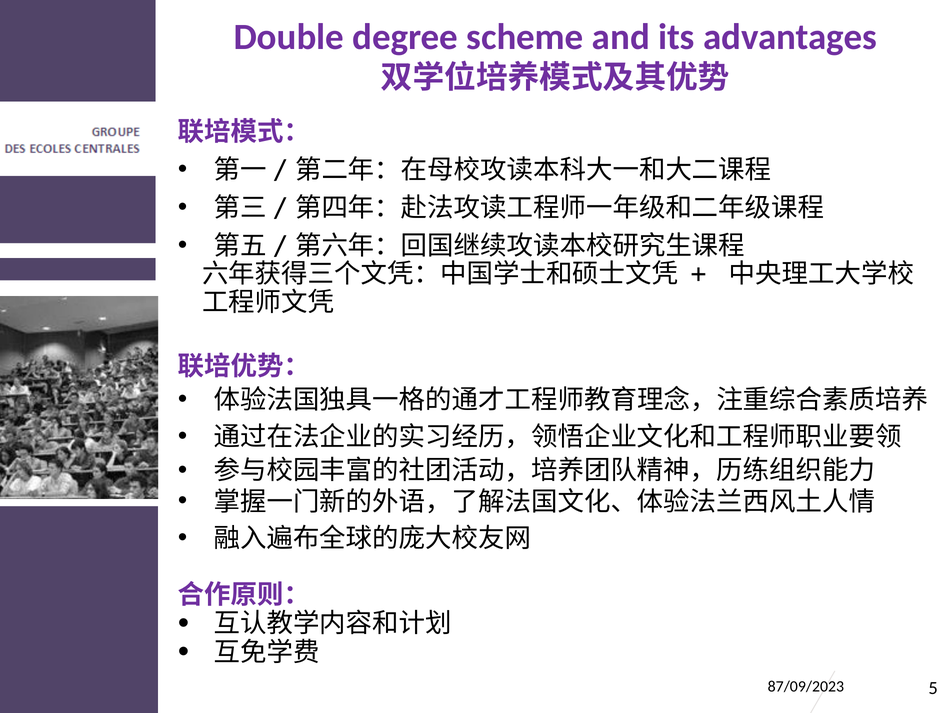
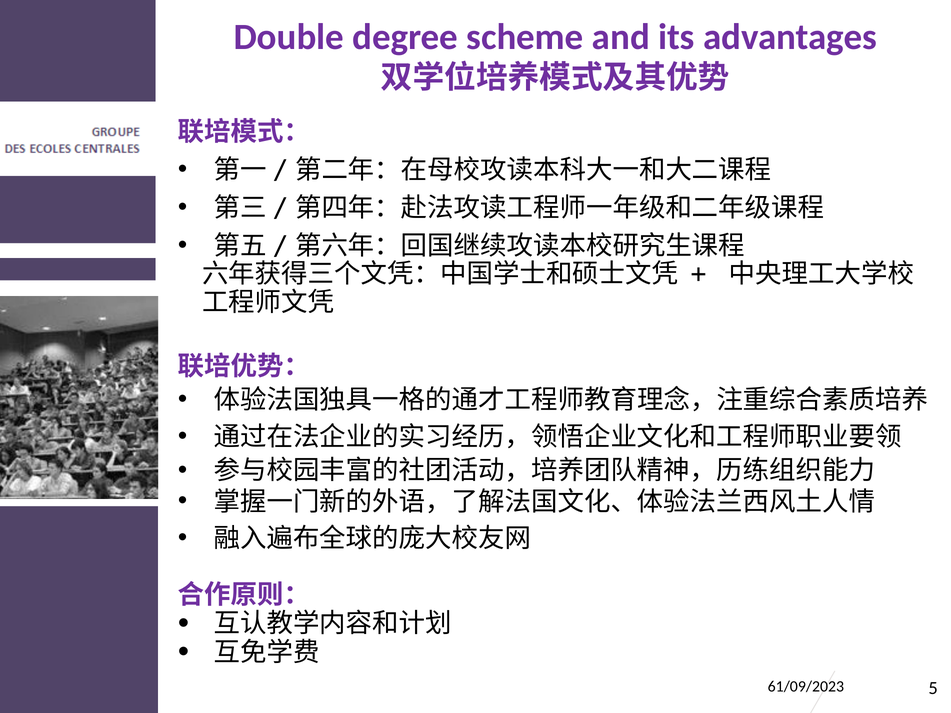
87/09/2023: 87/09/2023 -> 61/09/2023
